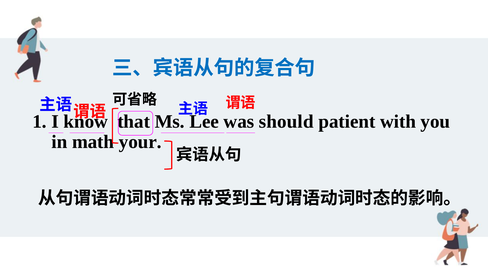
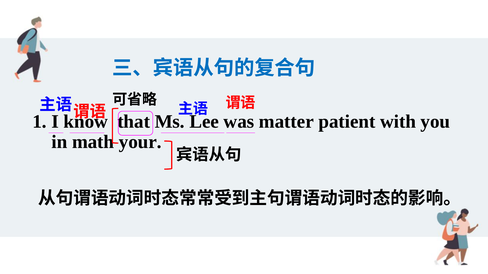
should: should -> matter
